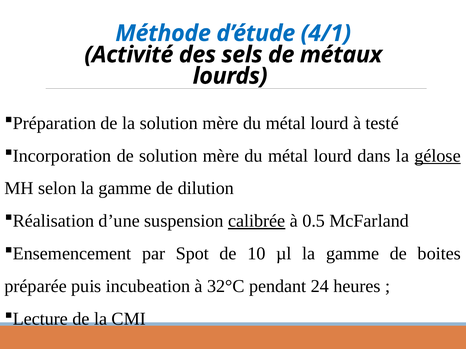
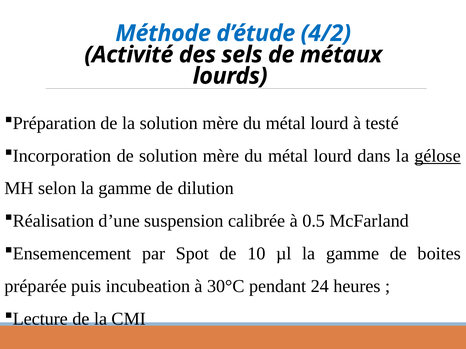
4/1: 4/1 -> 4/2
calibrée underline: present -> none
32°C: 32°C -> 30°C
